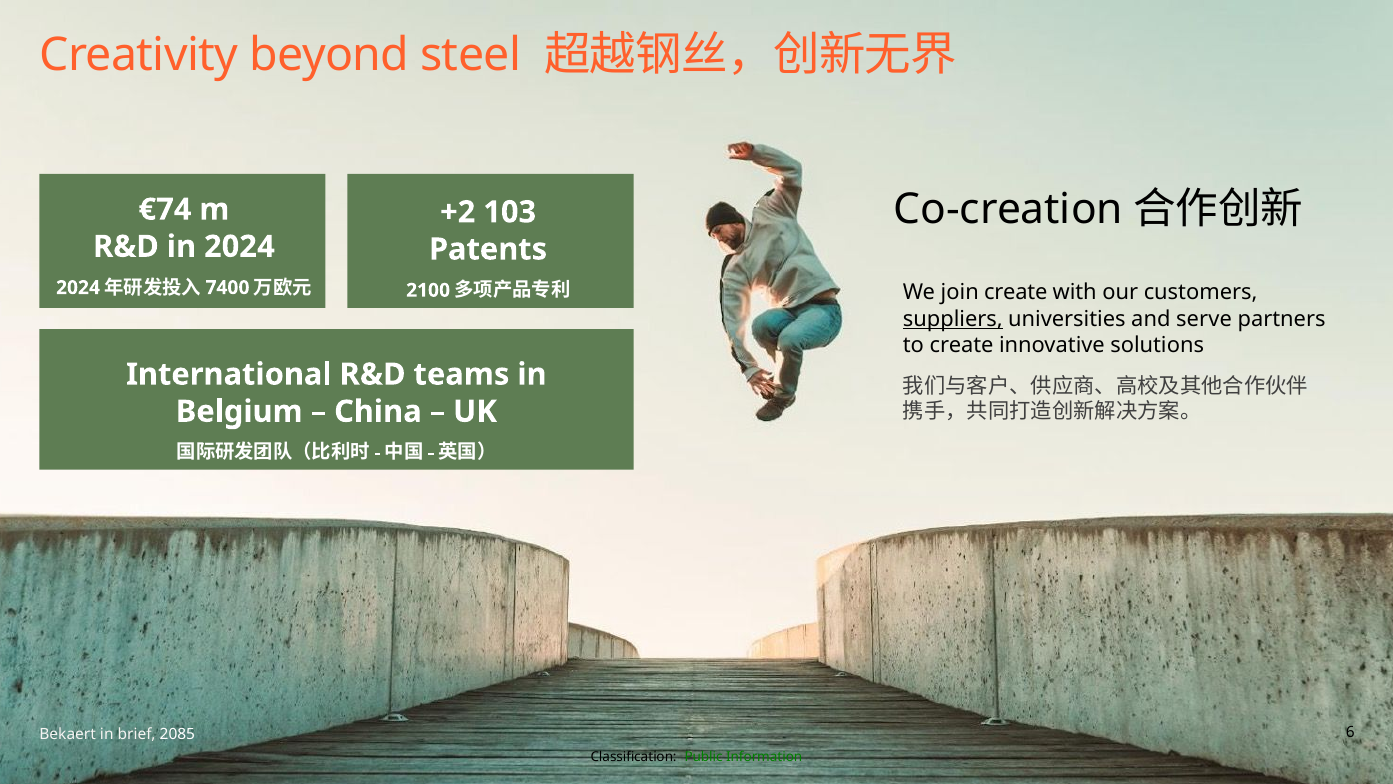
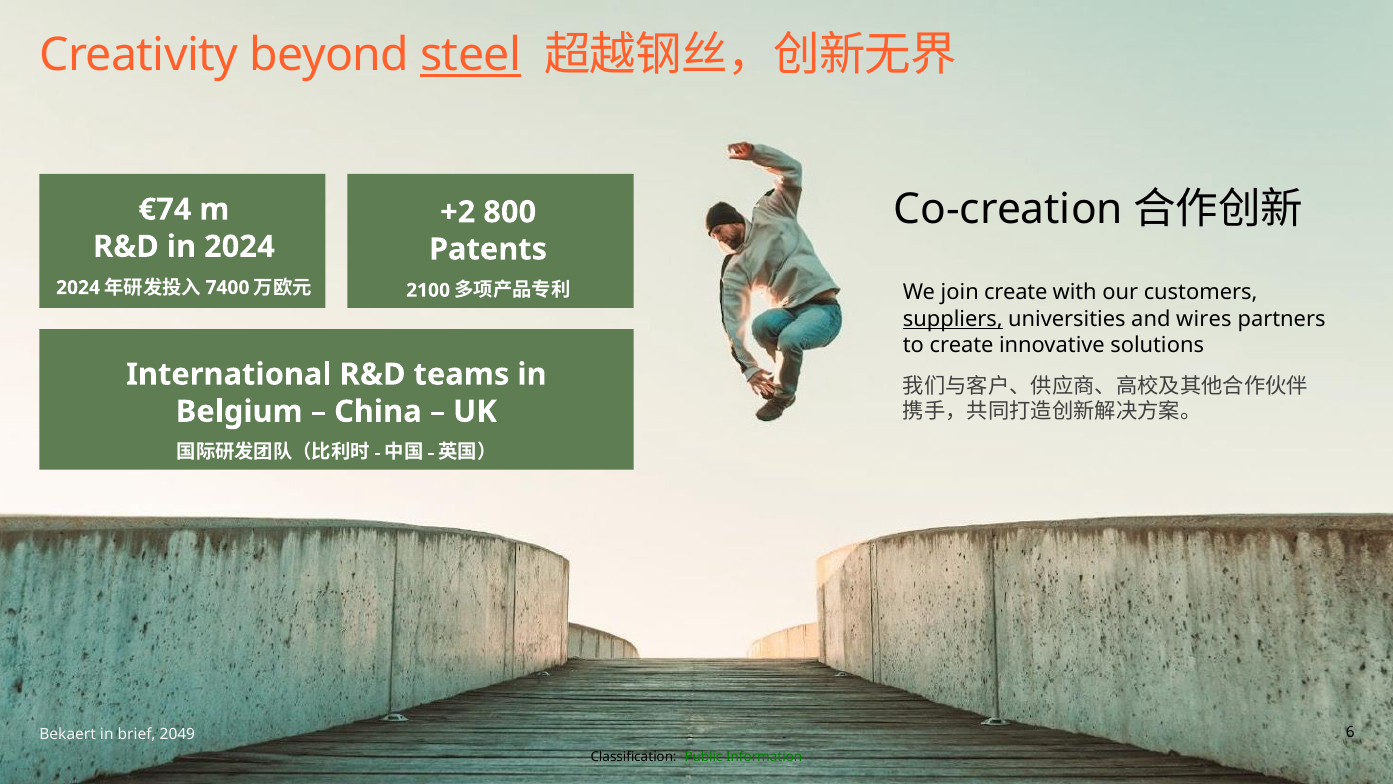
steel underline: none -> present
103: 103 -> 800
serve: serve -> wires
2085: 2085 -> 2049
